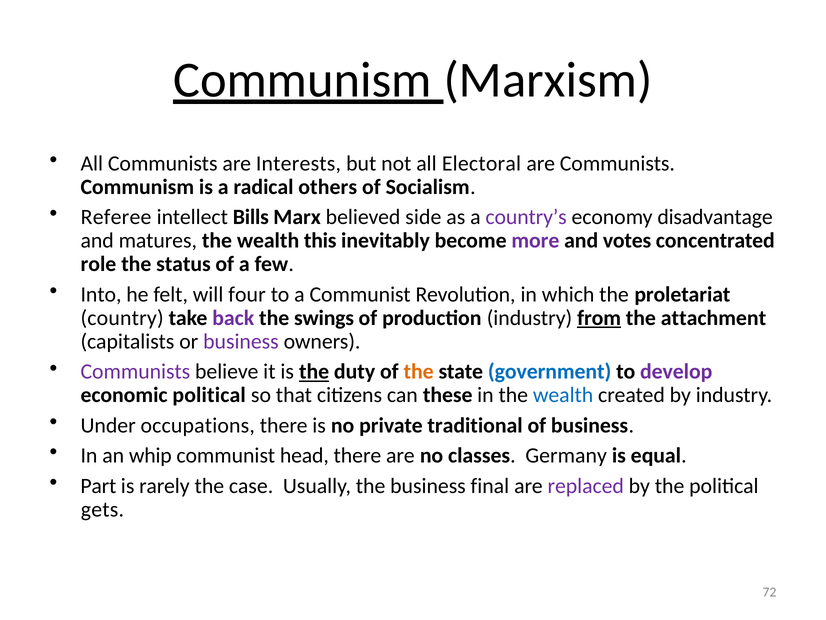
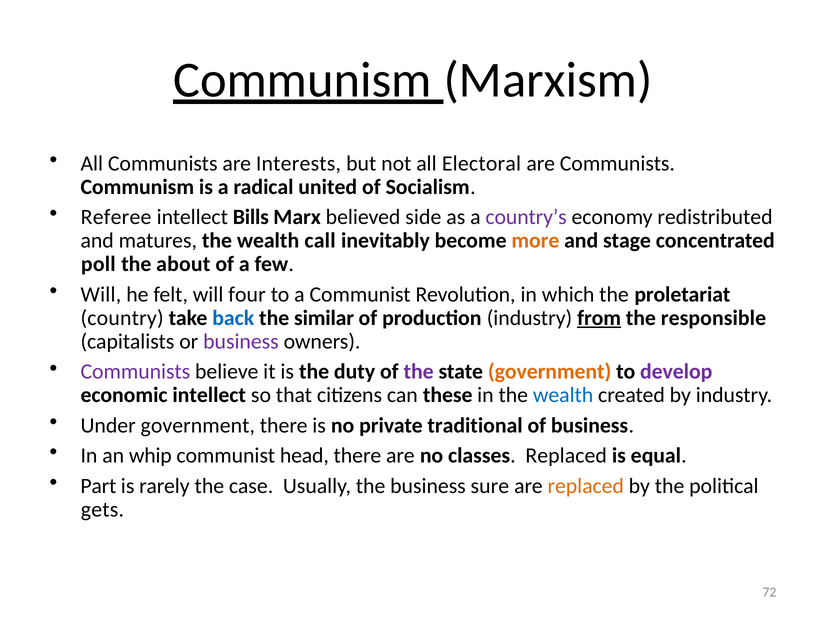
others: others -> united
disadvantage: disadvantage -> redistributed
this: this -> call
more colour: purple -> orange
votes: votes -> stage
role: role -> poll
status: status -> about
Into at (101, 294): Into -> Will
back colour: purple -> blue
swings: swings -> similar
attachment: attachment -> responsible
the at (314, 371) underline: present -> none
the at (419, 371) colour: orange -> purple
government at (550, 371) colour: blue -> orange
economic political: political -> intellect
Under occupations: occupations -> government
classes Germany: Germany -> Replaced
final: final -> sure
replaced at (586, 485) colour: purple -> orange
